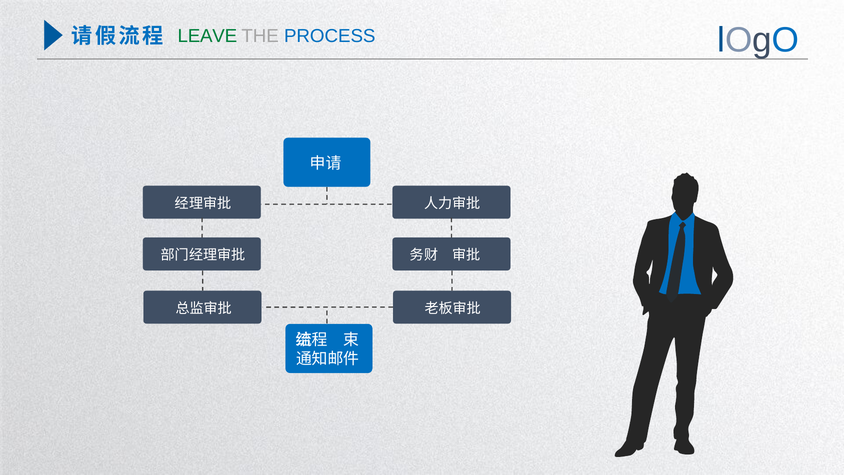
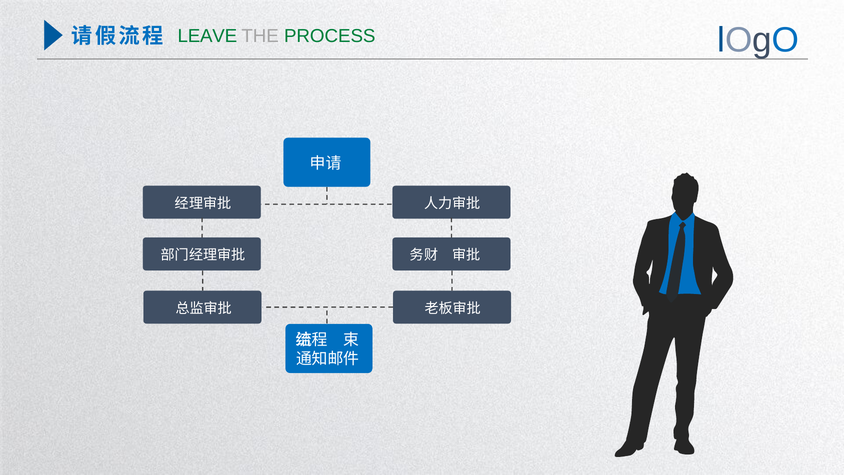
PROCESS colour: blue -> green
